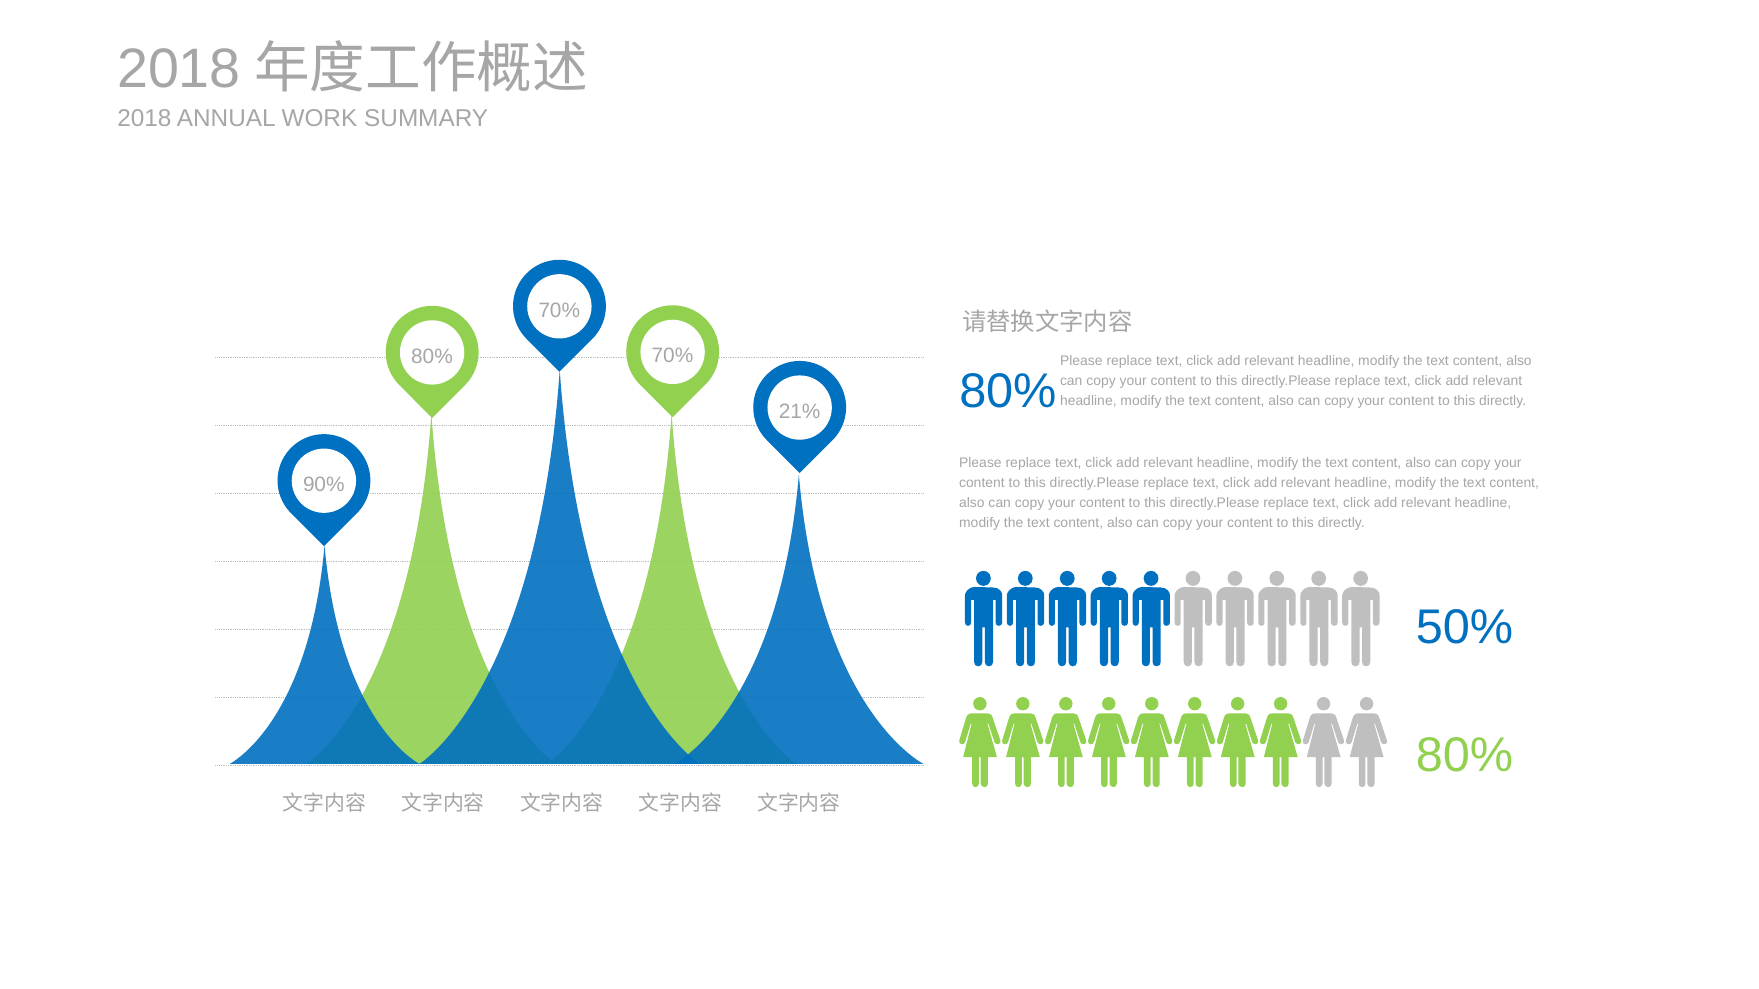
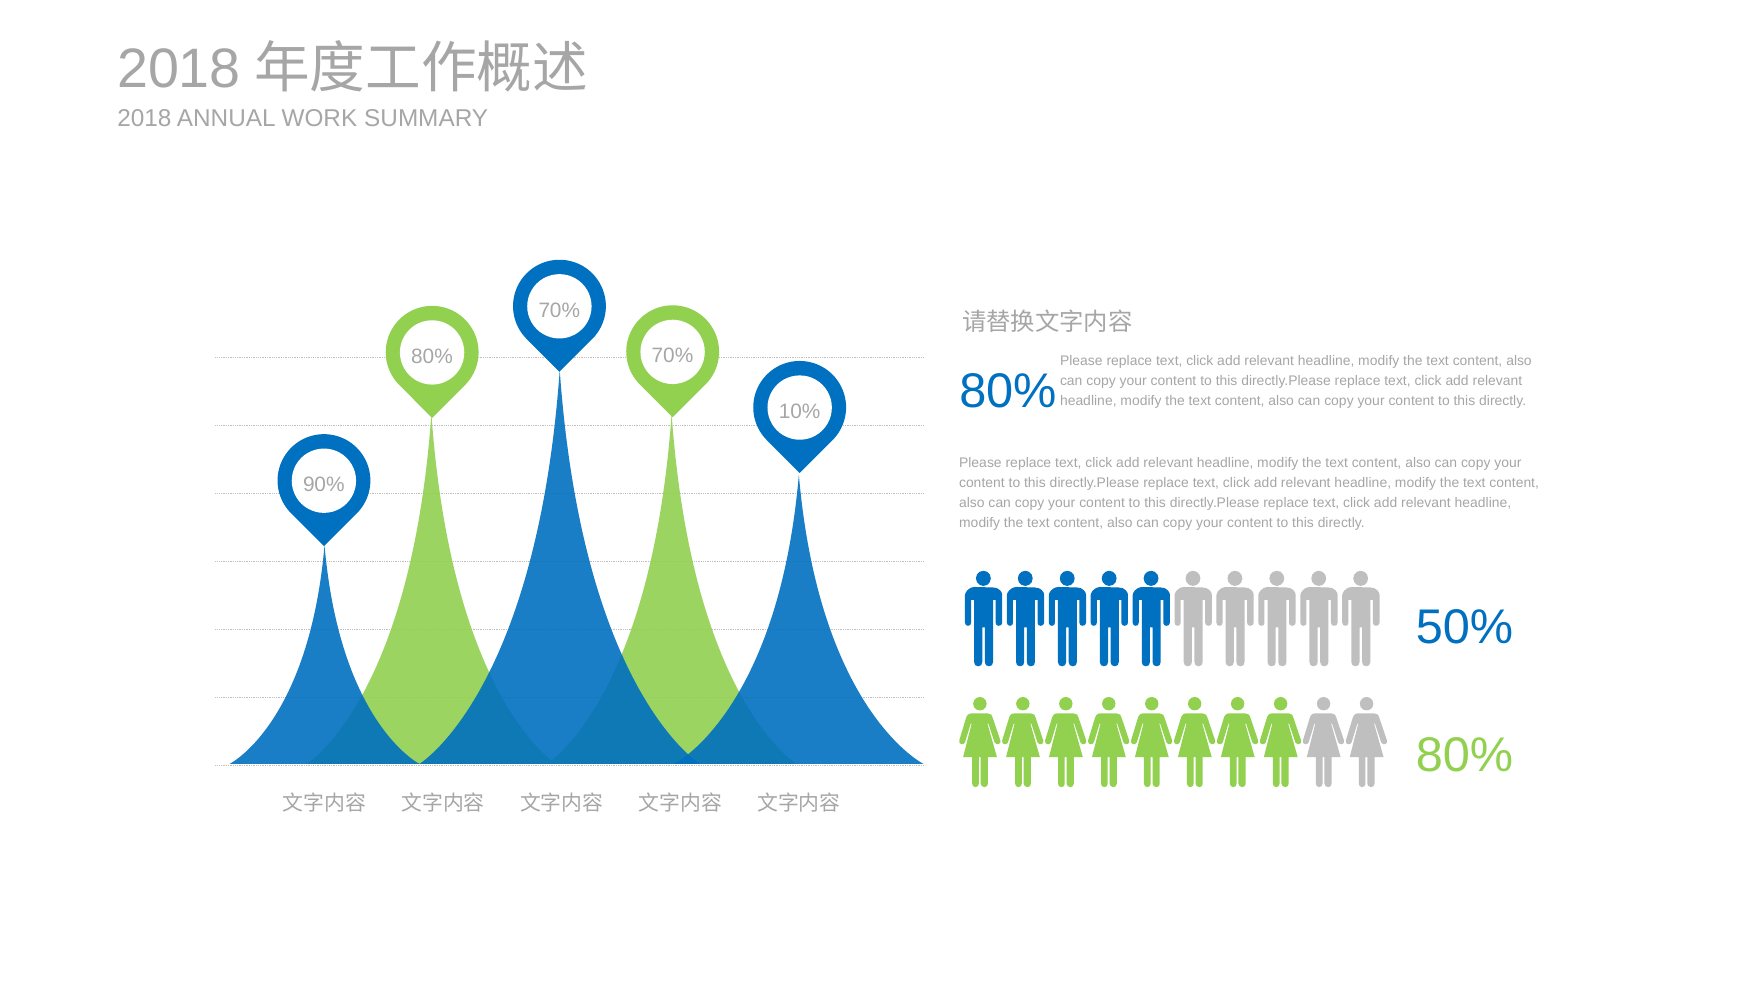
21%: 21% -> 10%
